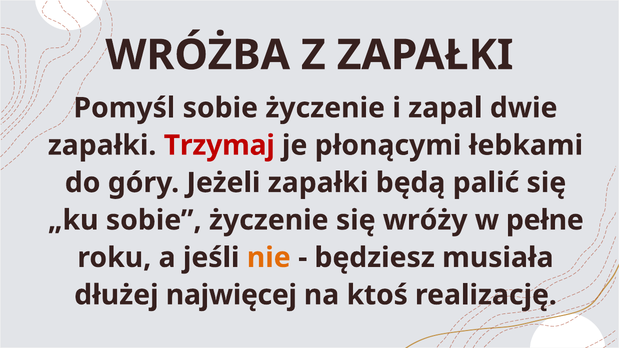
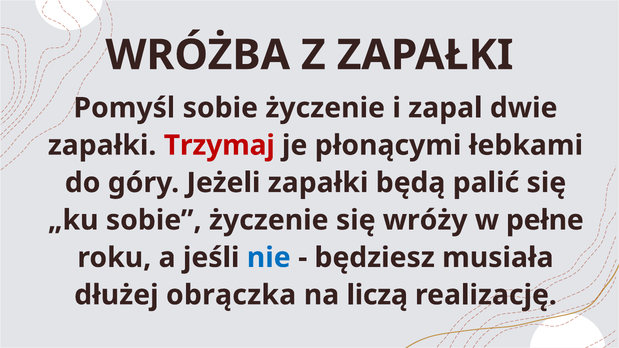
nie colour: orange -> blue
najwięcej: najwięcej -> obrączka
ktoś: ktoś -> liczą
